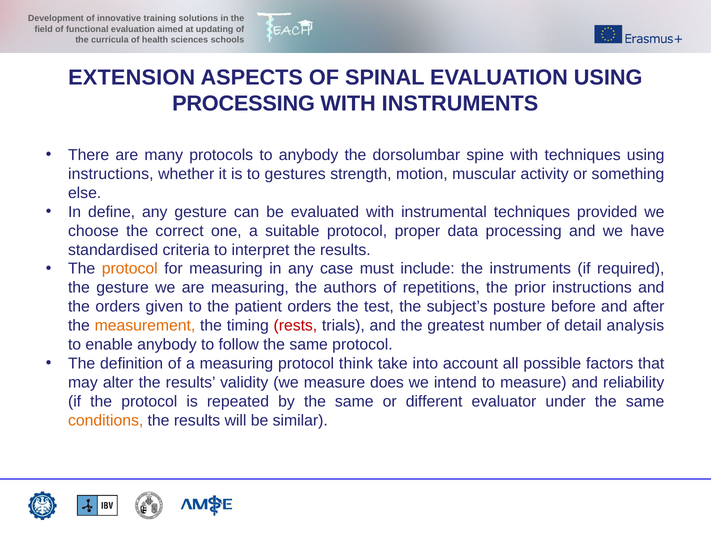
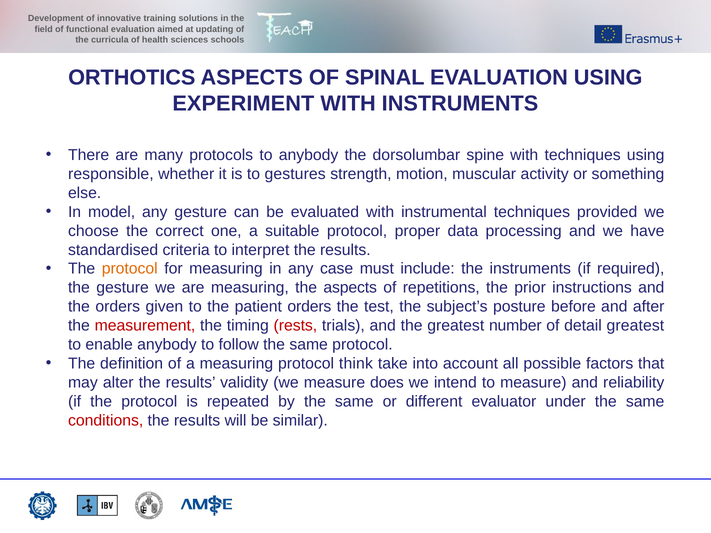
EXTENSION: EXTENSION -> ORTHOTICS
PROCESSING at (244, 104): PROCESSING -> EXPERIMENT
instructions at (111, 174): instructions -> responsible
define: define -> model
the authors: authors -> aspects
measurement colour: orange -> red
detail analysis: analysis -> greatest
conditions colour: orange -> red
